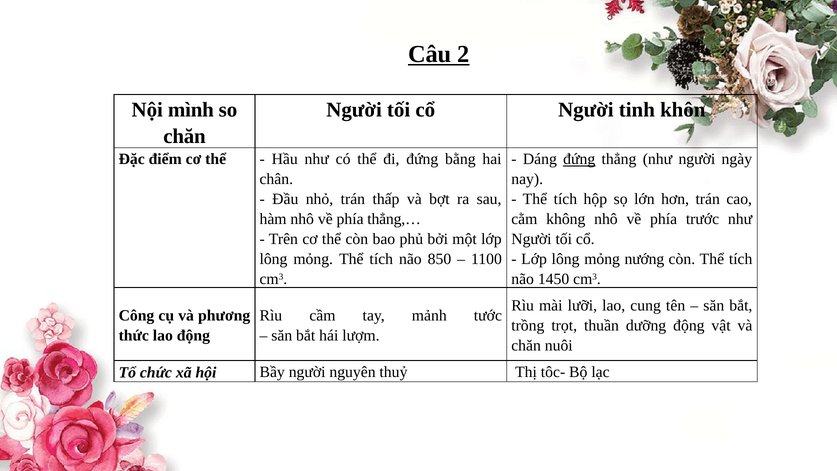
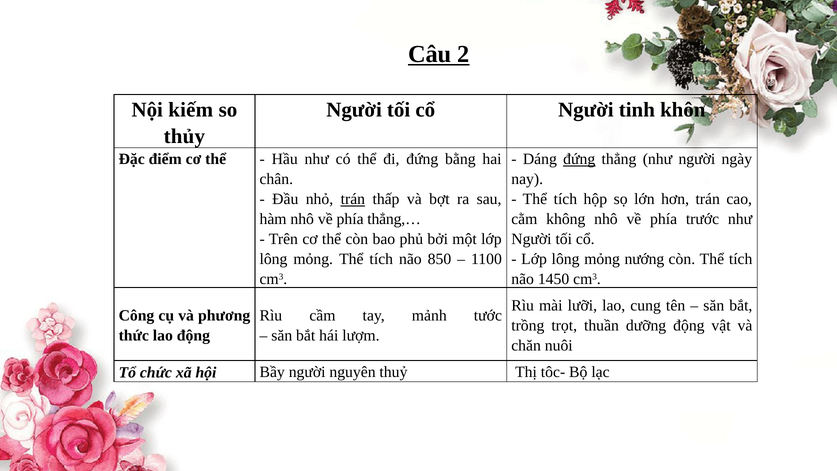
mình: mình -> kiếm
chăn at (185, 136): chăn -> thủy
trán at (353, 199) underline: none -> present
